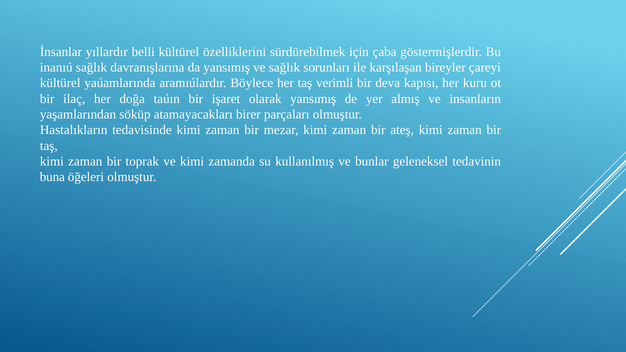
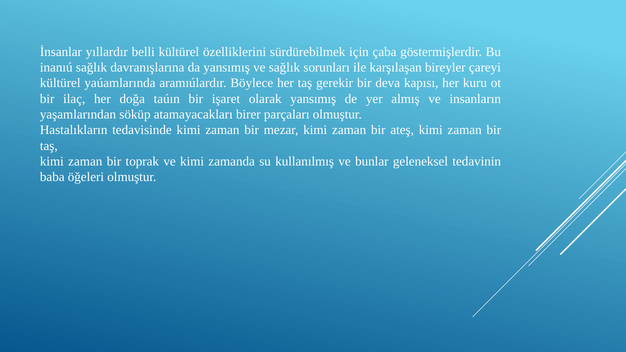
verimli: verimli -> gerekir
buna: buna -> baba
